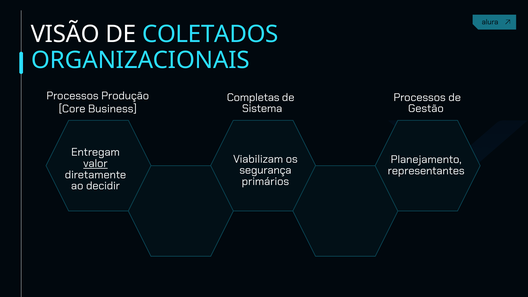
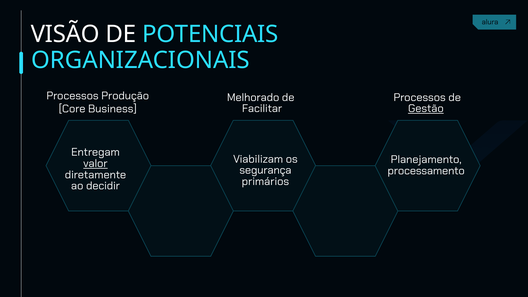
COLETADOS: COLETADOS -> POTENCIAIS
Completas: Completas -> Melhorado
Sistema: Sistema -> Facilitar
Gestão underline: none -> present
representantes: representantes -> processamento
